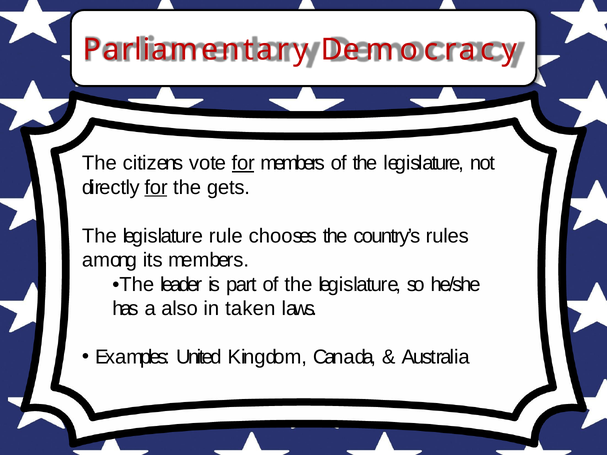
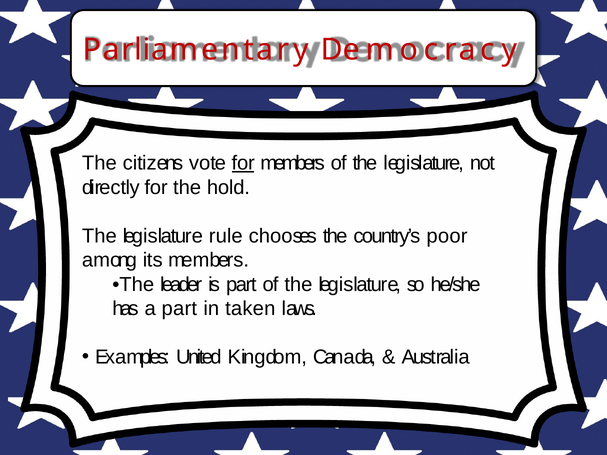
for at (156, 188) underline: present -> none
gets: gets -> hold
rules: rules -> poor
a also: also -> part
